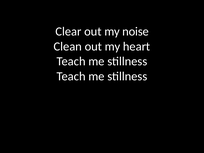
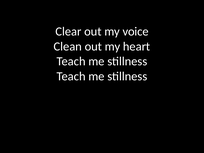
noise: noise -> voice
